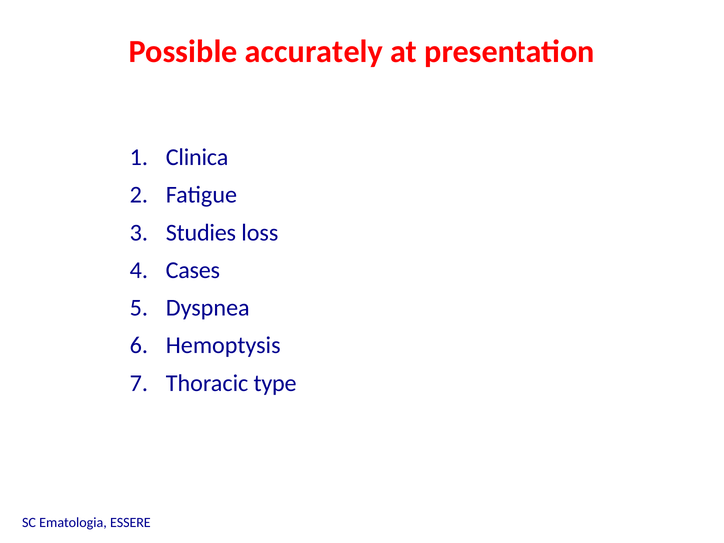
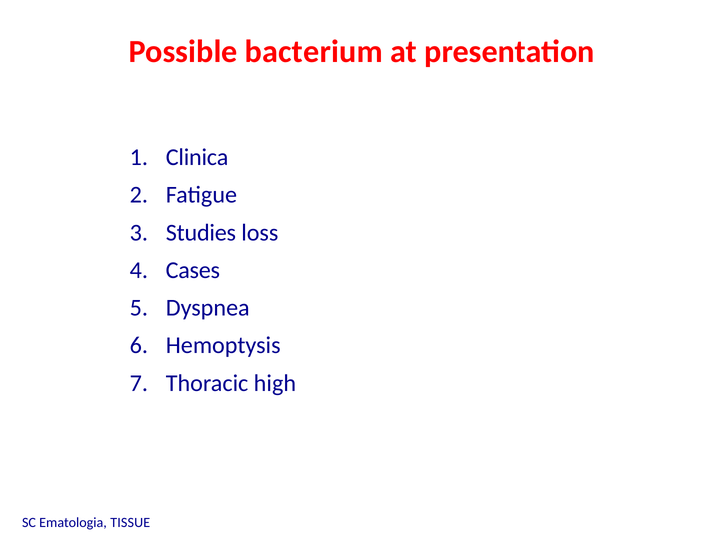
accurately: accurately -> bacterium
type: type -> high
ESSERE: ESSERE -> TISSUE
